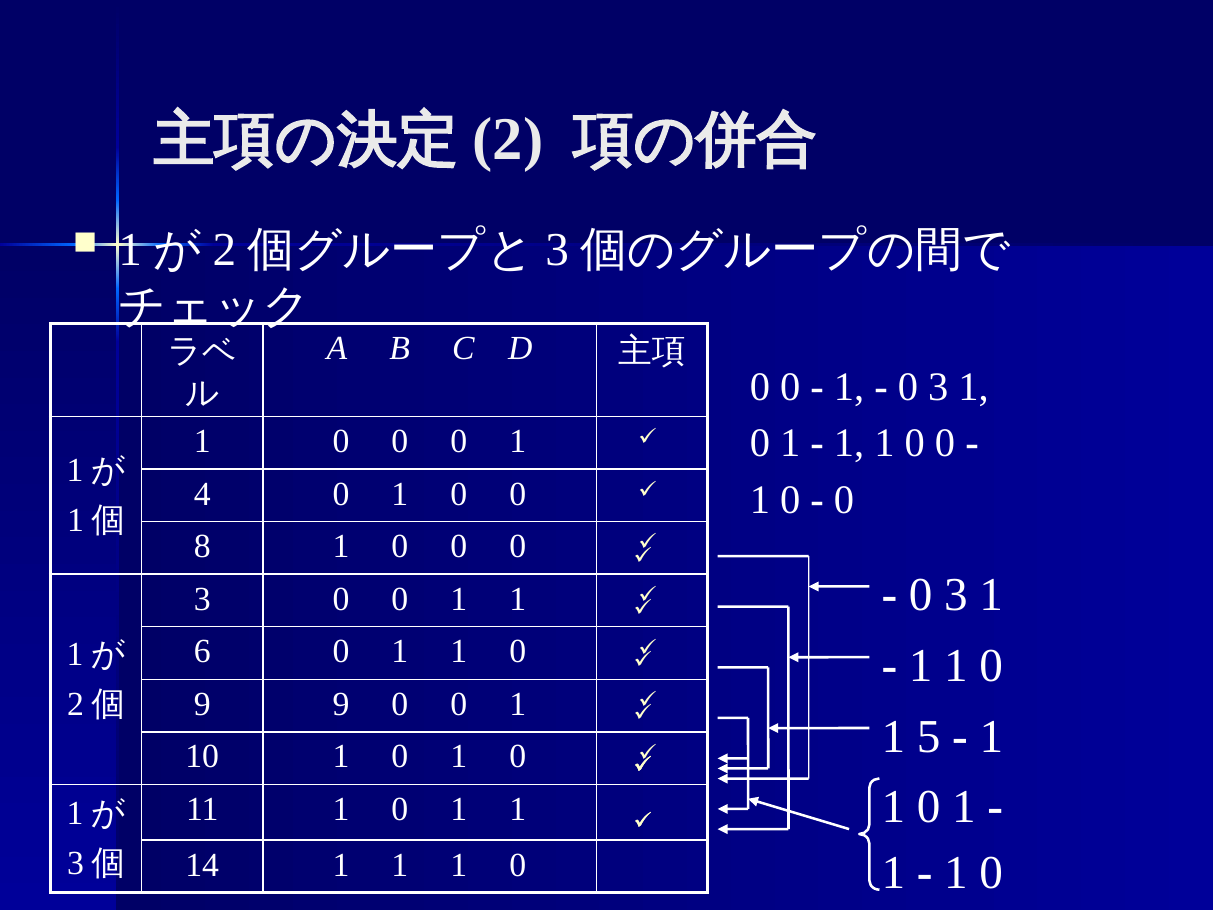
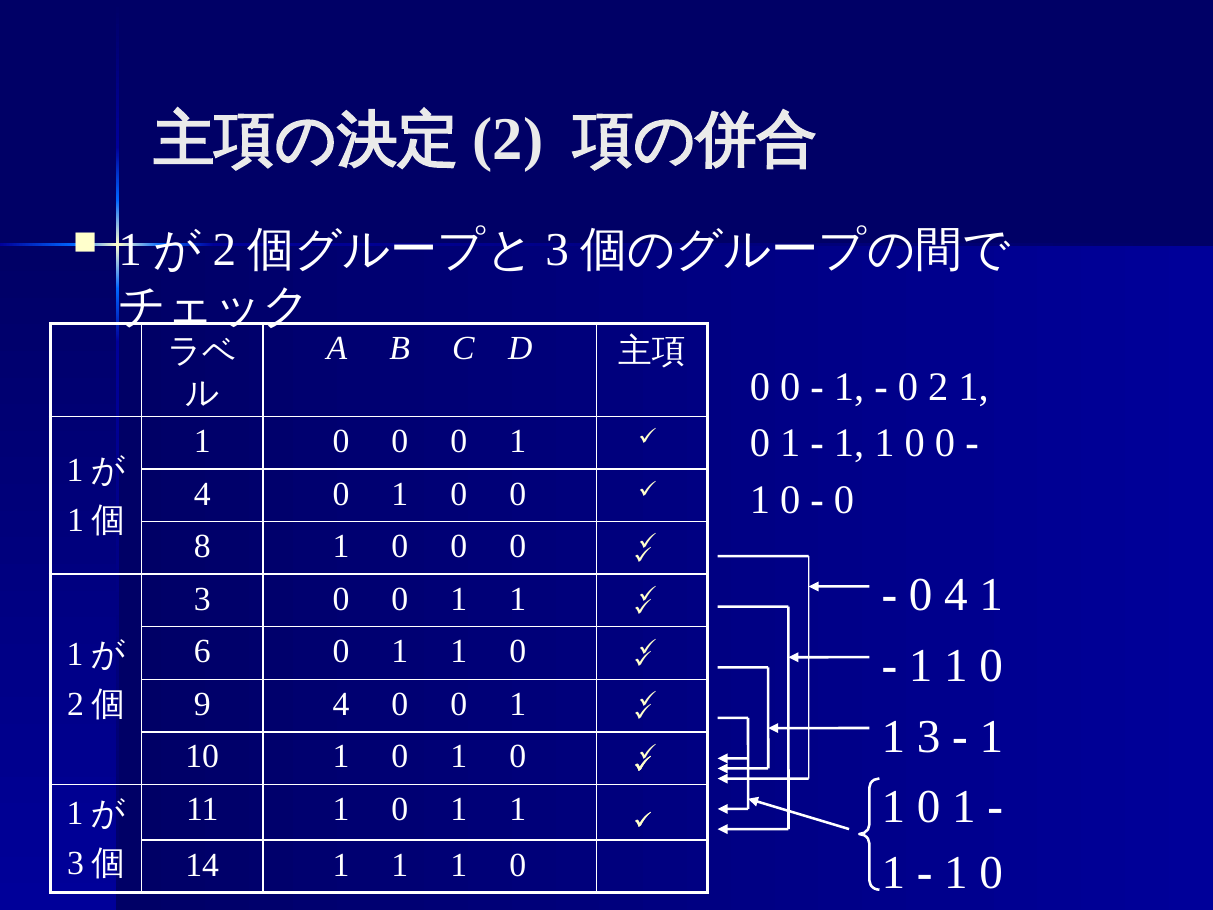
3 at (938, 387): 3 -> 2
3 at (956, 595): 3 -> 4
9 9: 9 -> 4
1 5: 5 -> 3
